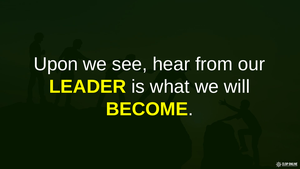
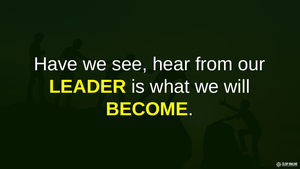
Upon: Upon -> Have
